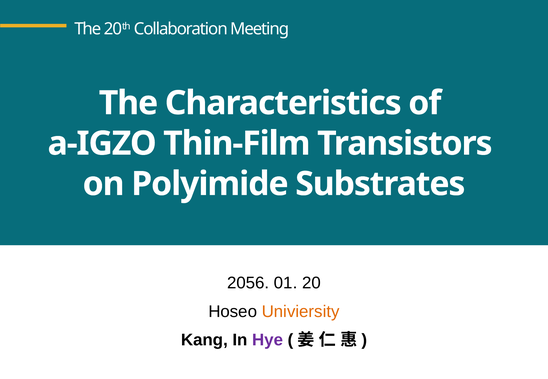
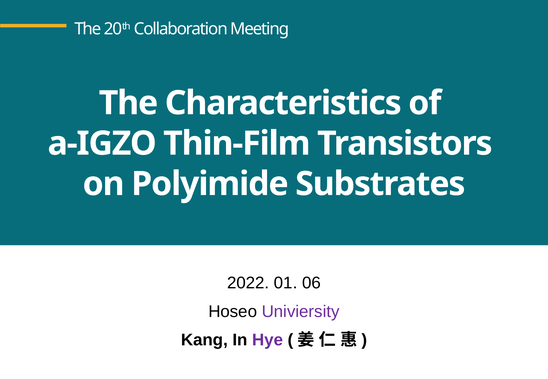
2056: 2056 -> 2022
20: 20 -> 06
Univiersity colour: orange -> purple
